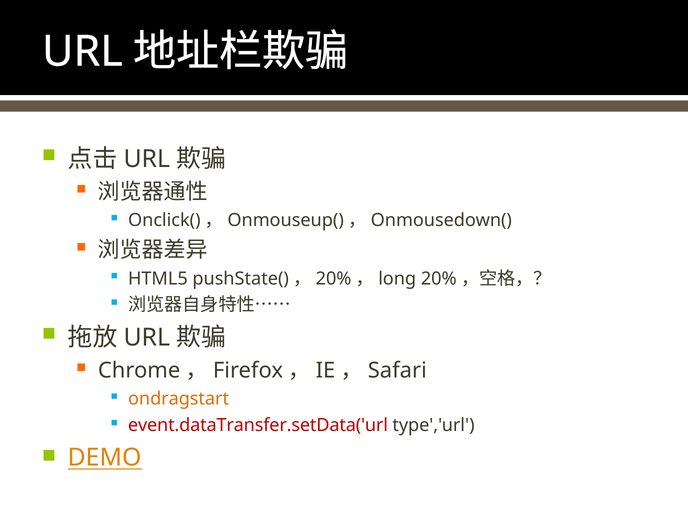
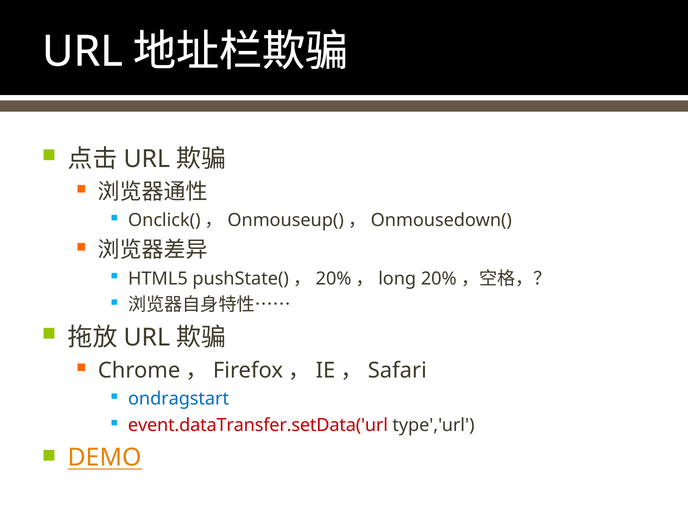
ondragstart colour: orange -> blue
